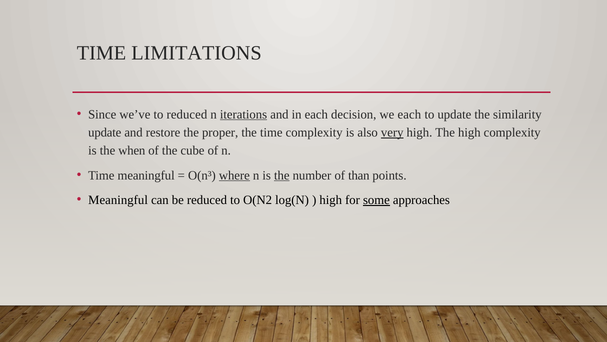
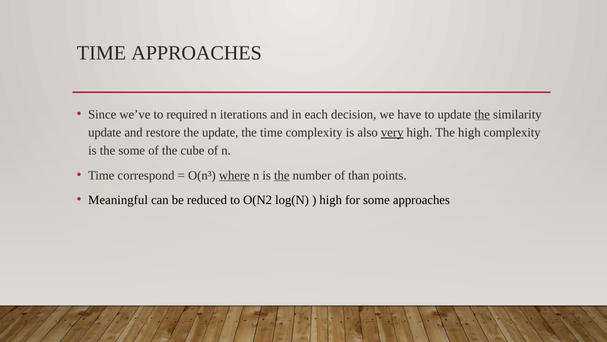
TIME LIMITATIONS: LIMITATIONS -> APPROACHES
to reduced: reduced -> required
iterations underline: present -> none
we each: each -> have
the at (482, 114) underline: none -> present
the proper: proper -> update
the when: when -> some
Time meaningful: meaningful -> correspond
some at (376, 200) underline: present -> none
